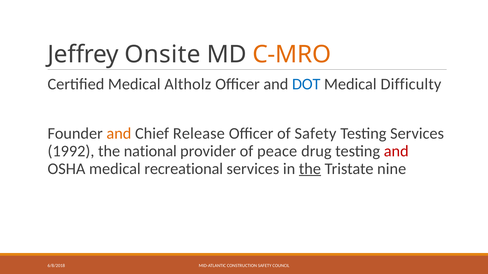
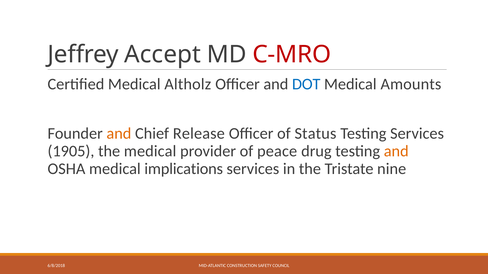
Onsite: Onsite -> Accept
C-MRO colour: orange -> red
Difficulty: Difficulty -> Amounts
of Safety: Safety -> Status
1992: 1992 -> 1905
the national: national -> medical
and at (396, 151) colour: red -> orange
recreational: recreational -> implications
the at (310, 169) underline: present -> none
